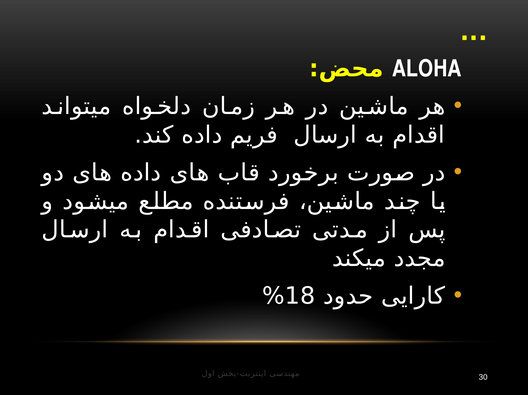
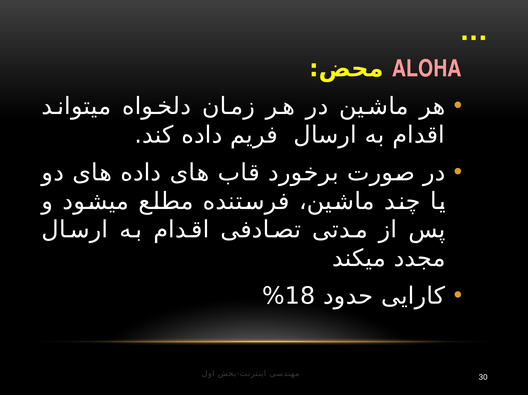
ALOHA colour: white -> pink
